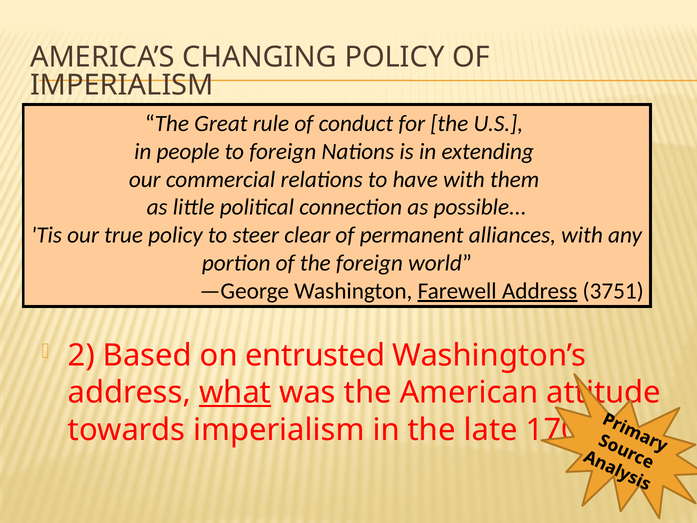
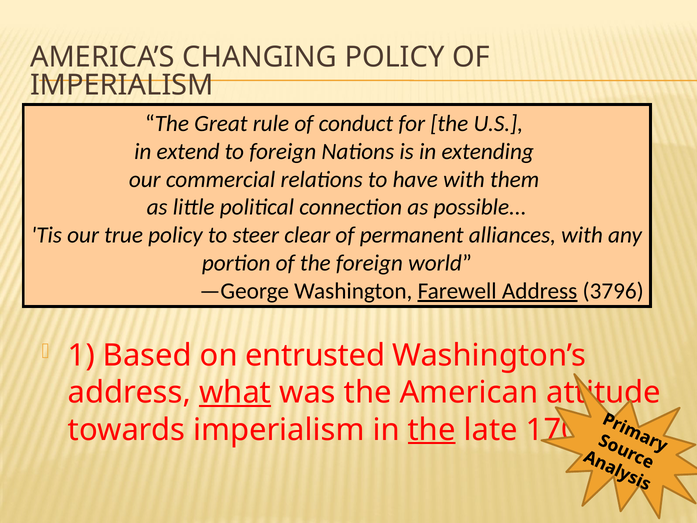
people: people -> extend
3751: 3751 -> 3796
2: 2 -> 1
the at (432, 430) underline: none -> present
